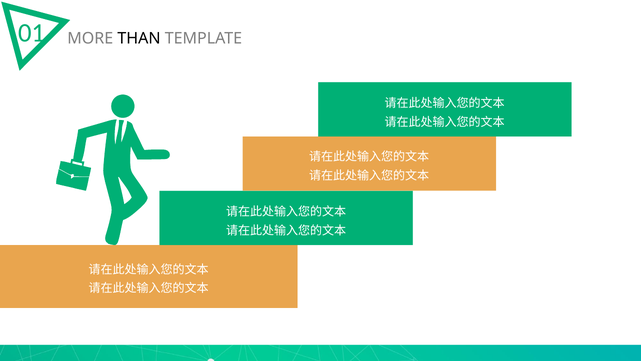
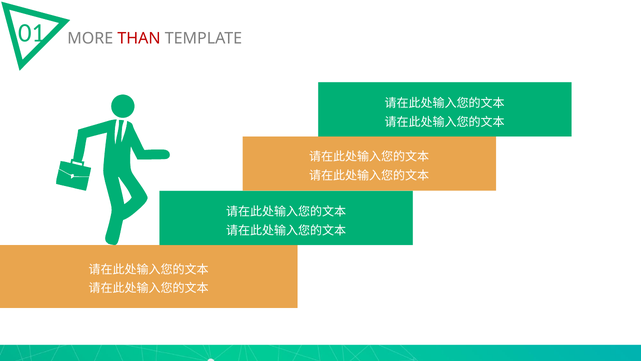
THAN colour: black -> red
